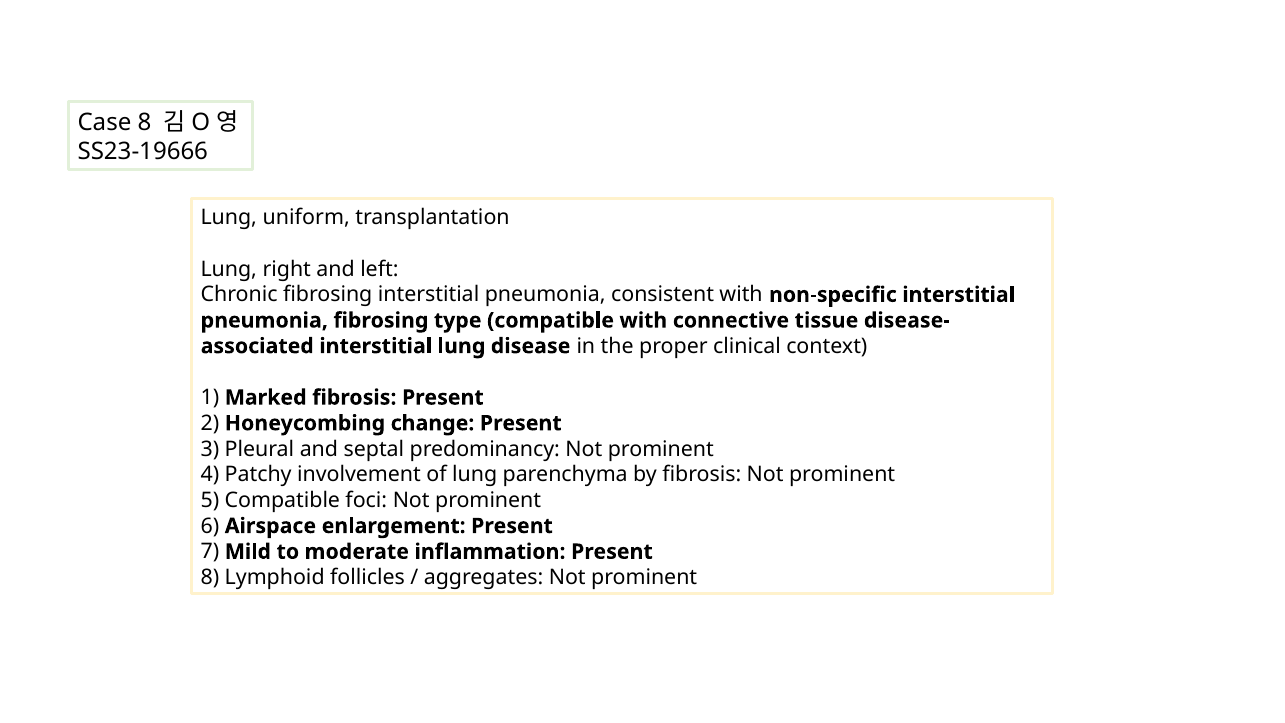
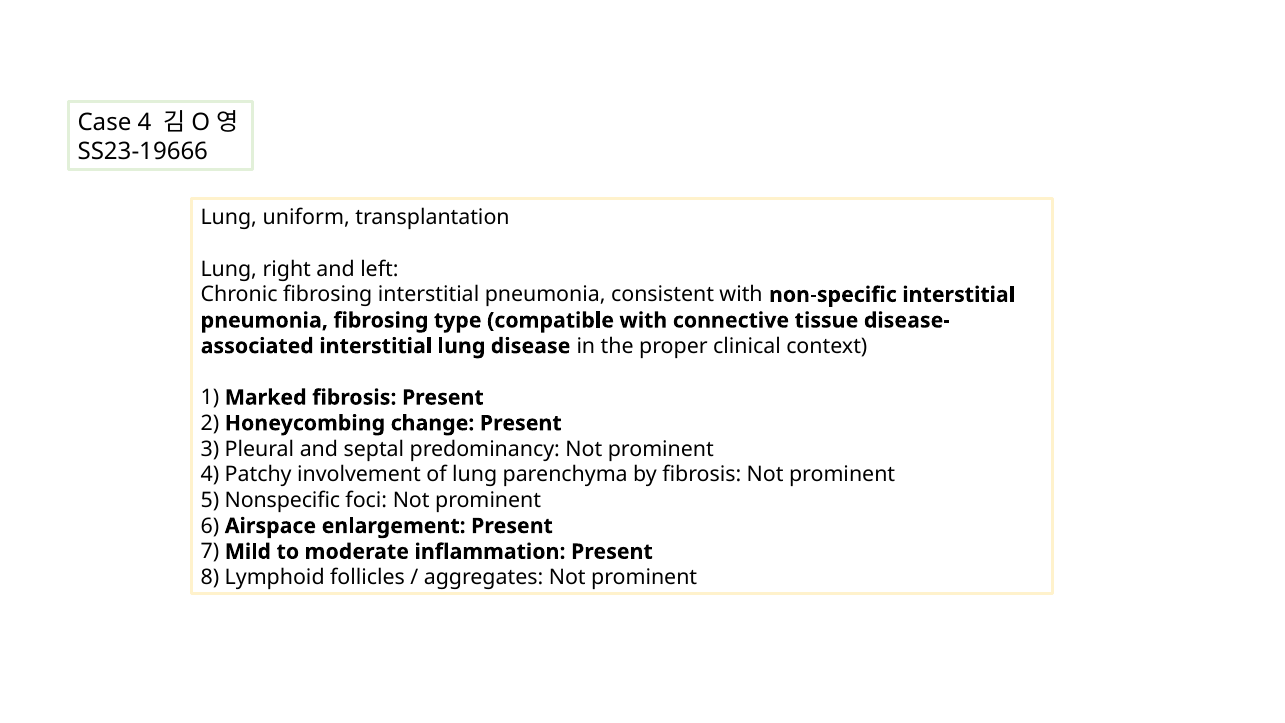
Case 8: 8 -> 4
5 Compatible: Compatible -> Nonspecific
